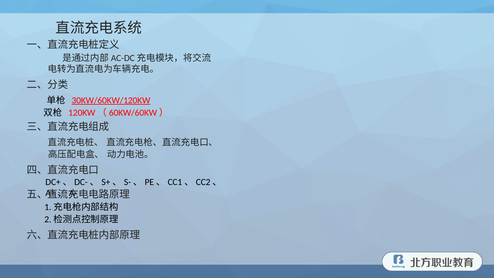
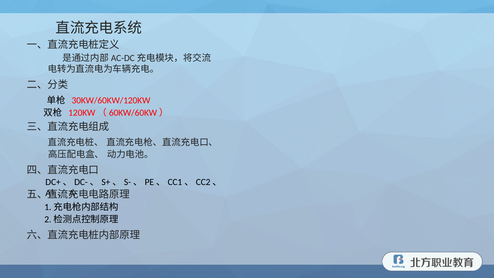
30KW/60KW/120KW underline: present -> none
